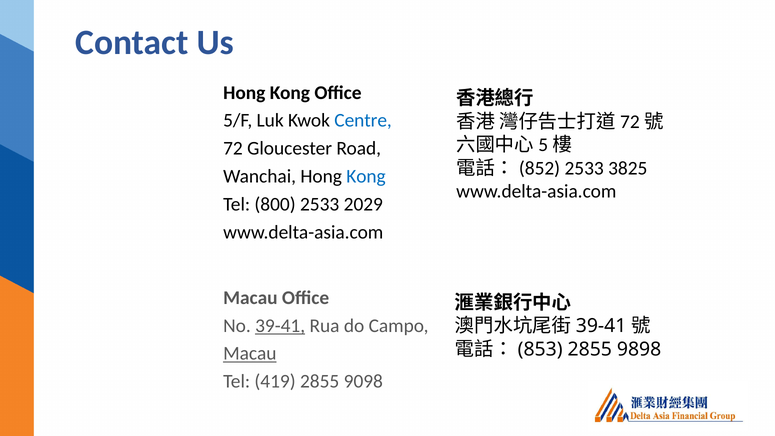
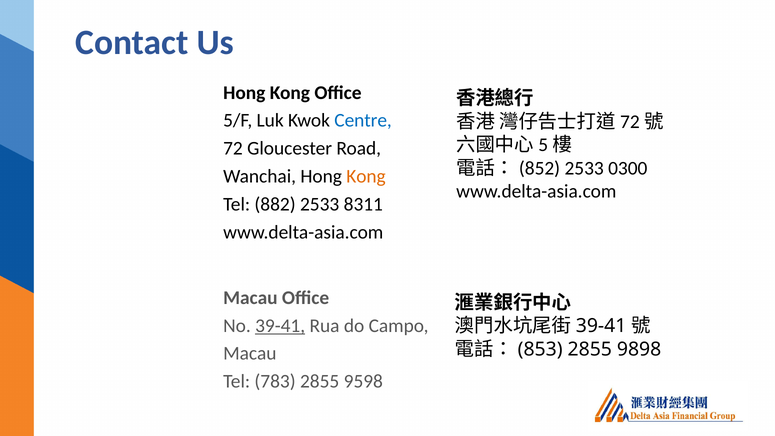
3825: 3825 -> 0300
Kong at (366, 176) colour: blue -> orange
800: 800 -> 882
2029: 2029 -> 8311
Macau at (250, 354) underline: present -> none
419: 419 -> 783
9098: 9098 -> 9598
